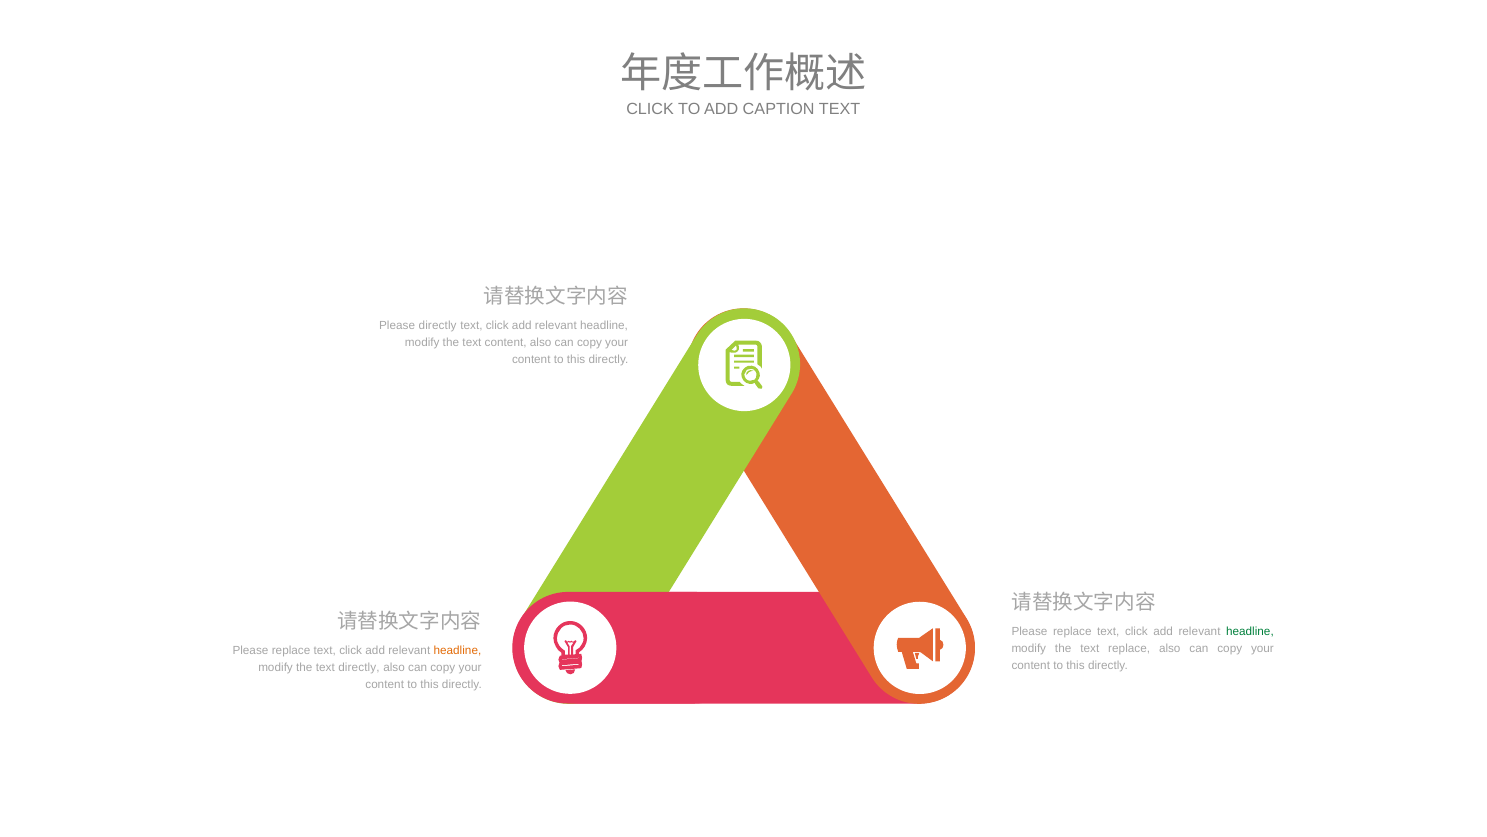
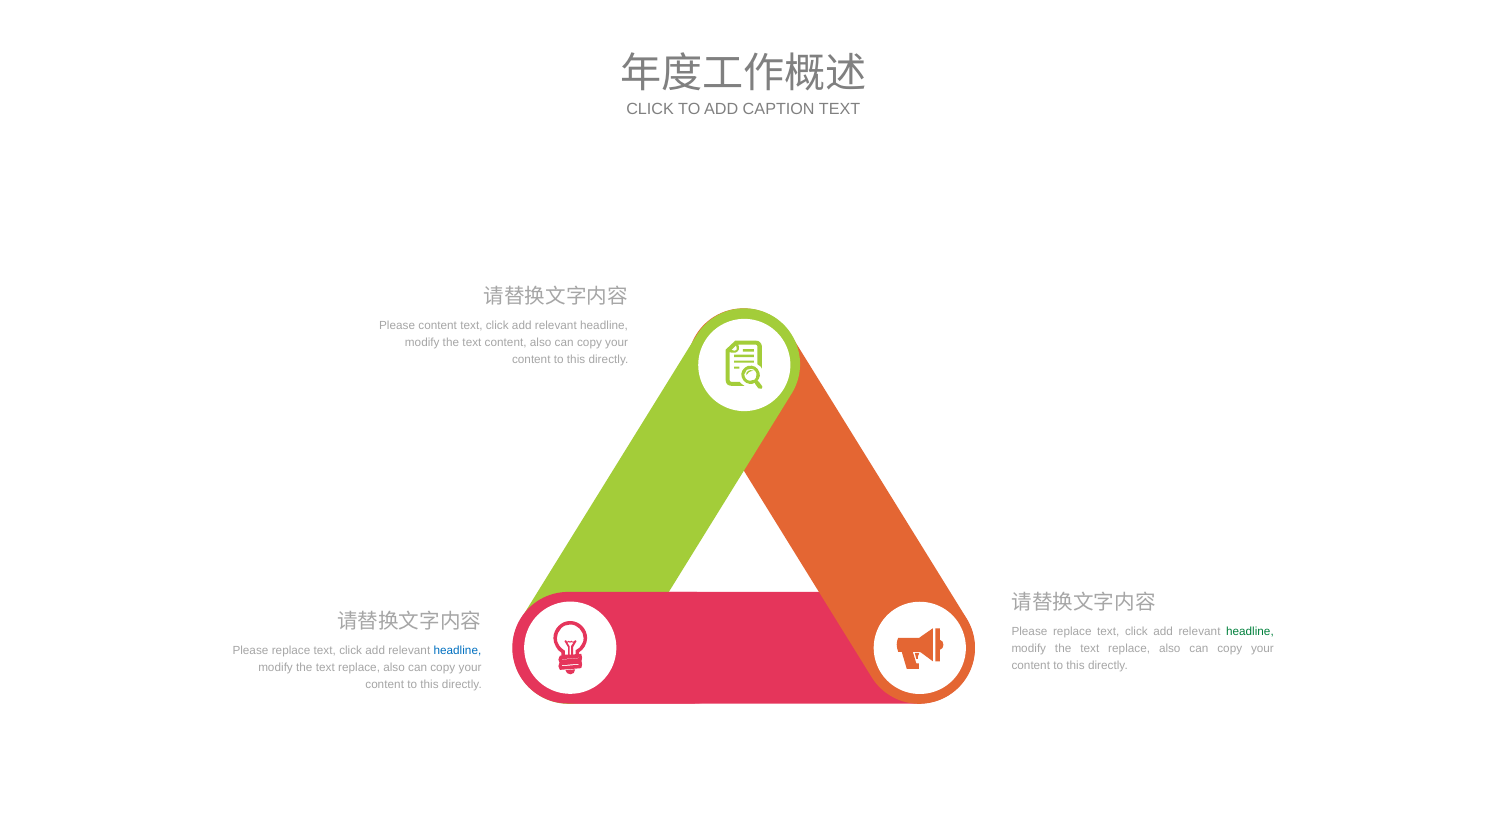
Please directly: directly -> content
headline at (457, 650) colour: orange -> blue
directly at (359, 667): directly -> replace
